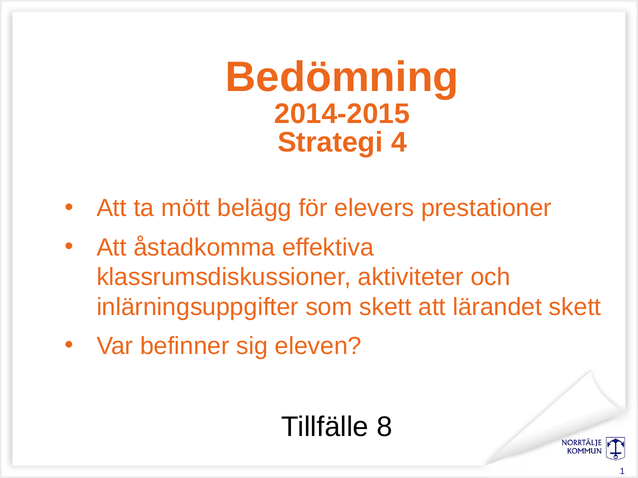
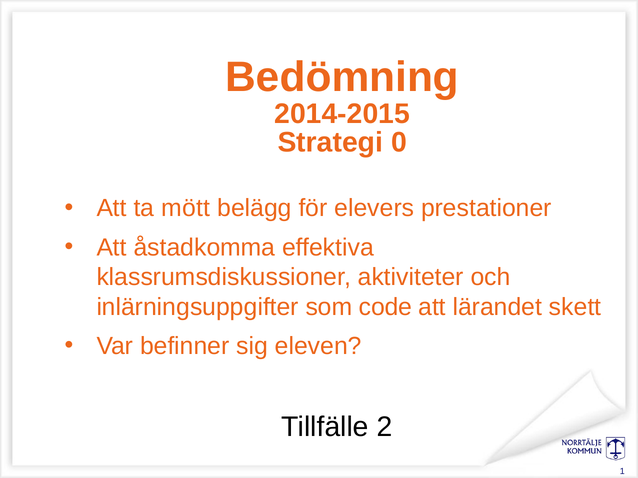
4: 4 -> 0
som skett: skett -> code
8: 8 -> 2
